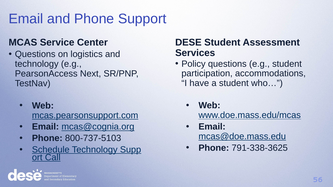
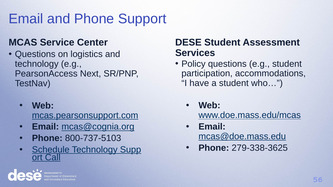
791-338-3625: 791-338-3625 -> 279-338-3625
